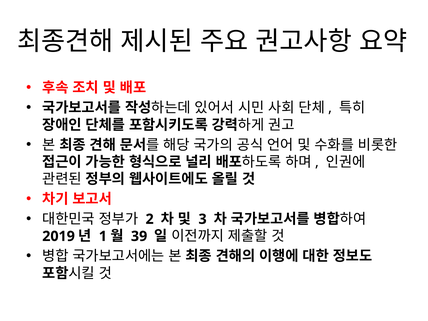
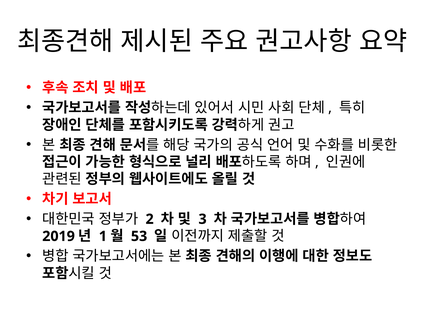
39: 39 -> 53
